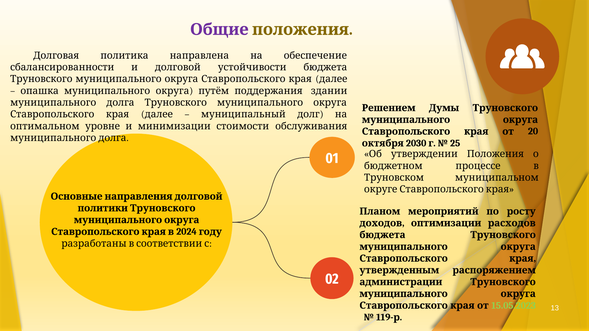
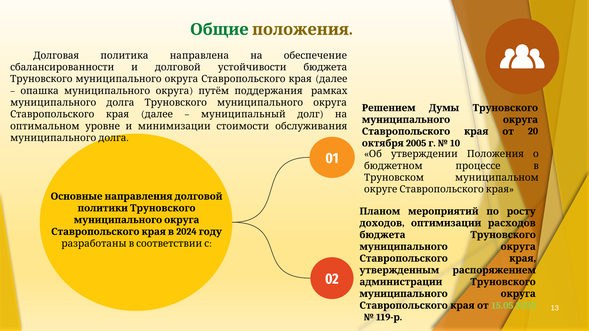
Общие colour: purple -> green
здании: здании -> рамках
2030: 2030 -> 2005
25: 25 -> 10
